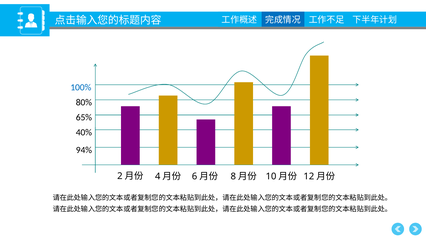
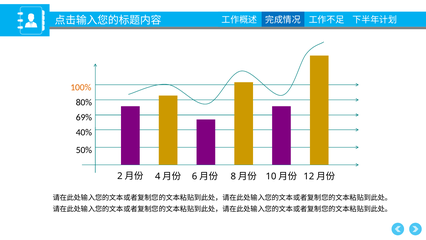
100% colour: blue -> orange
65%: 65% -> 69%
94%: 94% -> 50%
